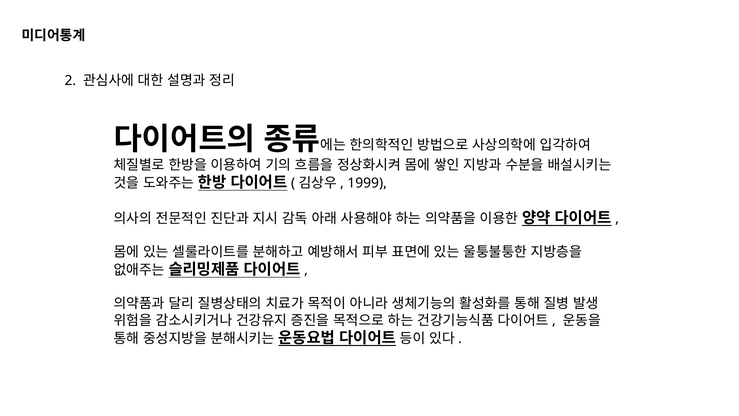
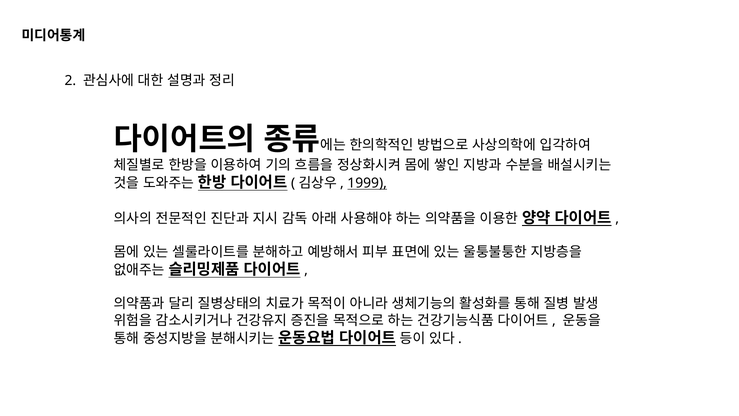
1999 underline: none -> present
